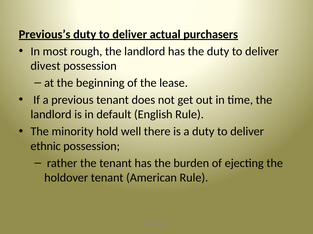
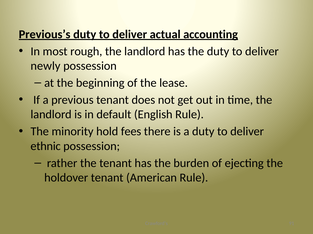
purchasers: purchasers -> accounting
divest: divest -> newly
well: well -> fees
